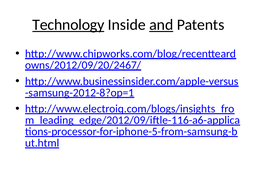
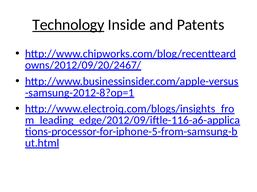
and underline: present -> none
